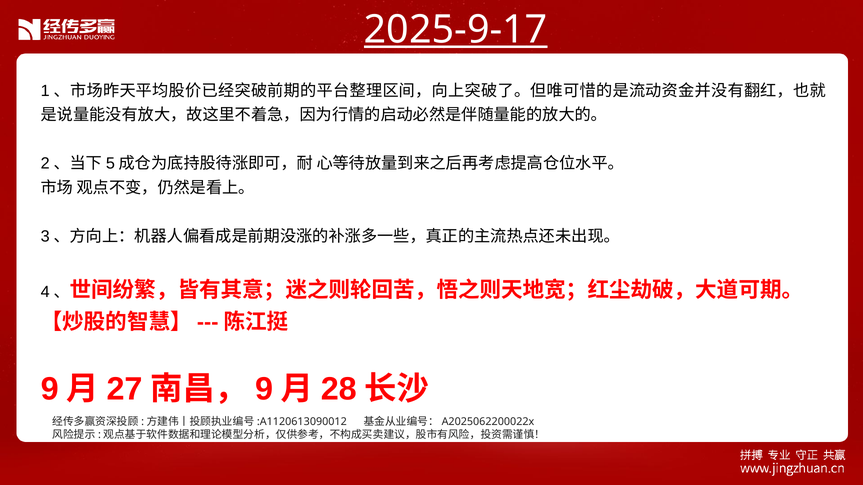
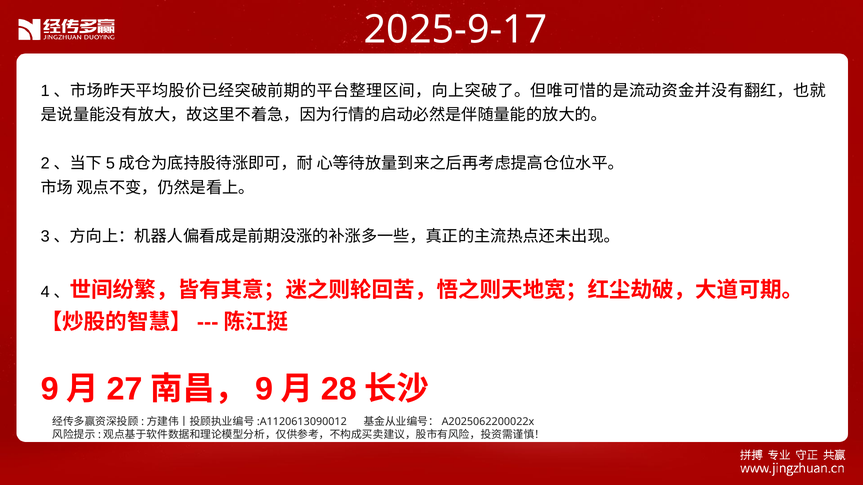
2025-9-17 underline: present -> none
